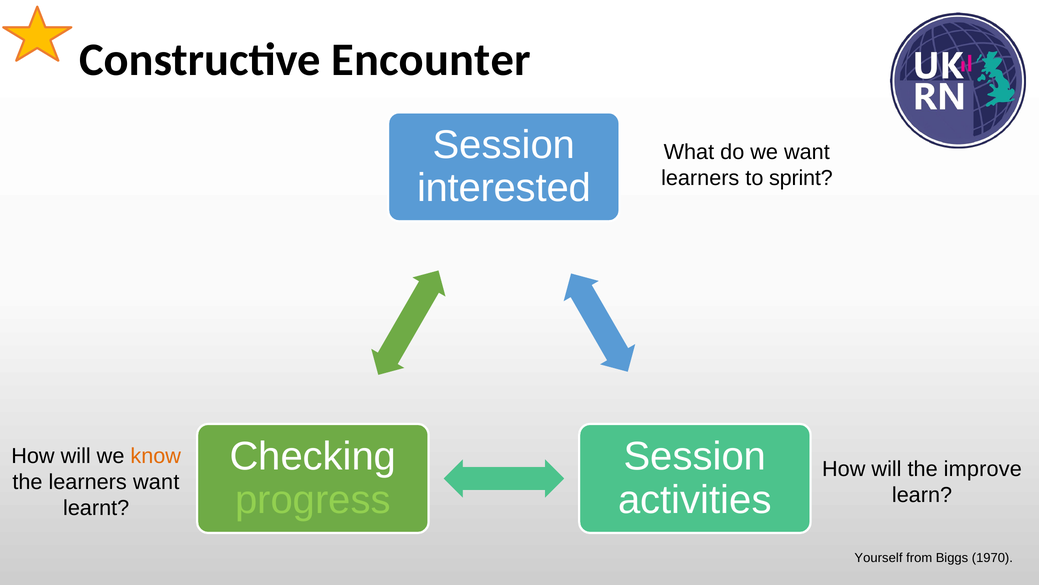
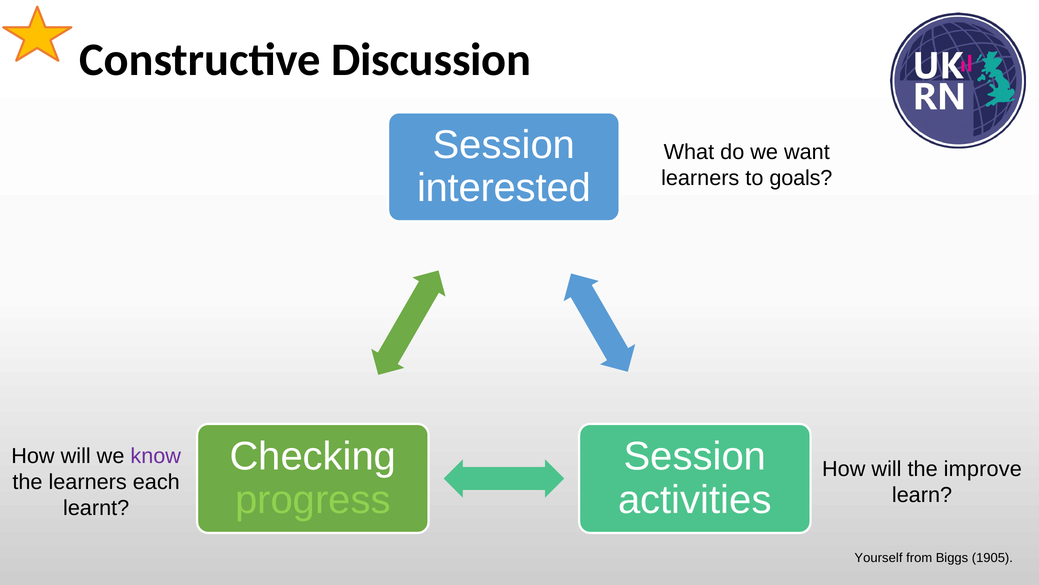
Encounter: Encounter -> Discussion
sprint: sprint -> goals
know colour: orange -> purple
learners want: want -> each
1970: 1970 -> 1905
